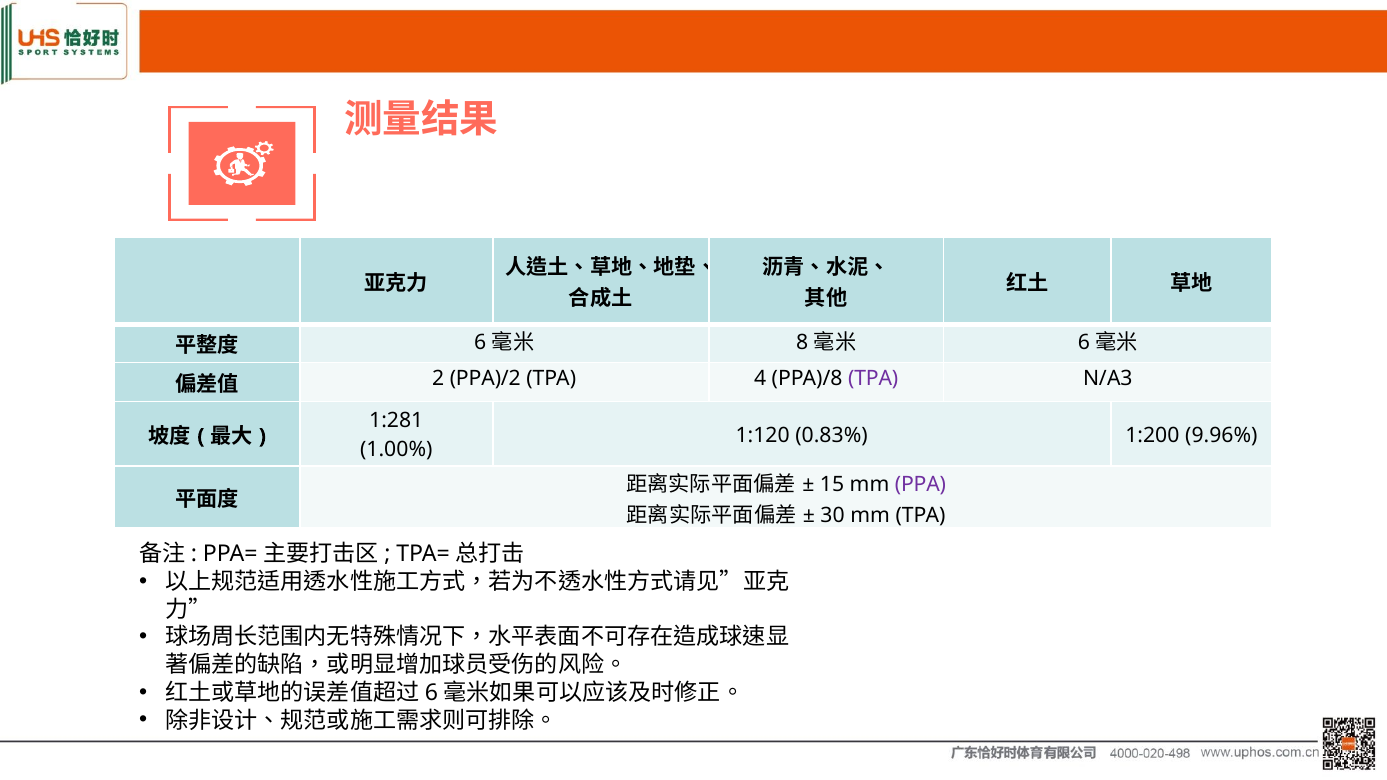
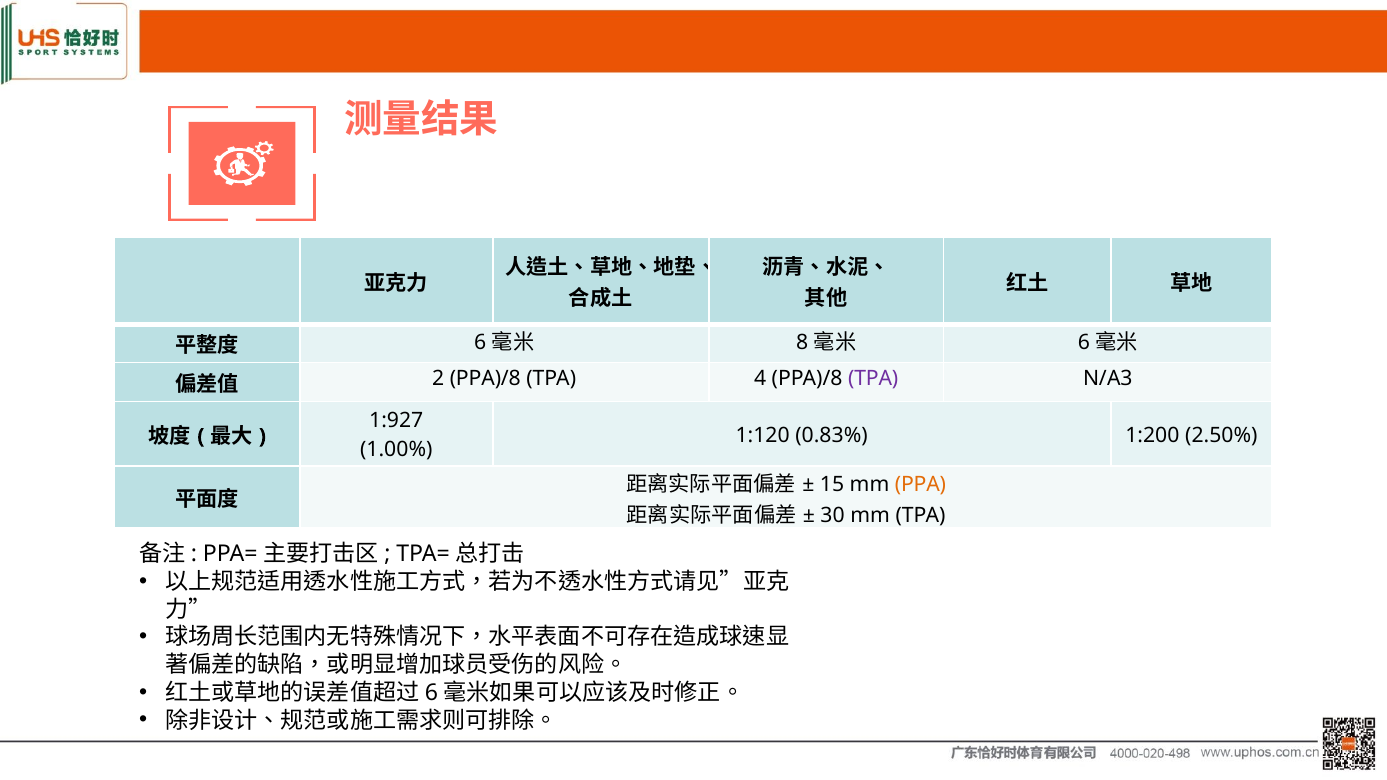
2 PPA)/2: PPA)/2 -> PPA)/8
1:281: 1:281 -> 1:927
9.96%: 9.96% -> 2.50%
PPA colour: purple -> orange
